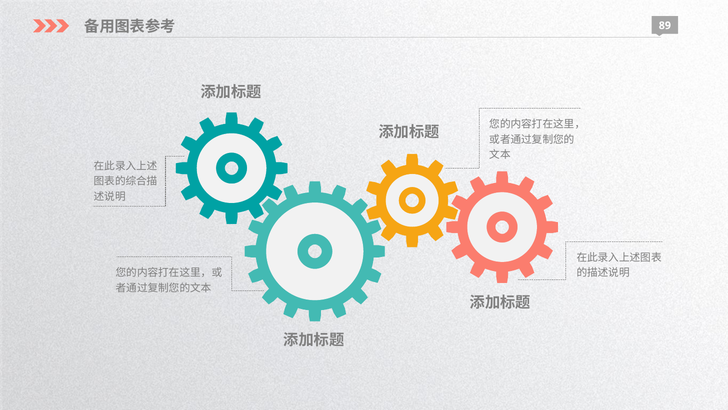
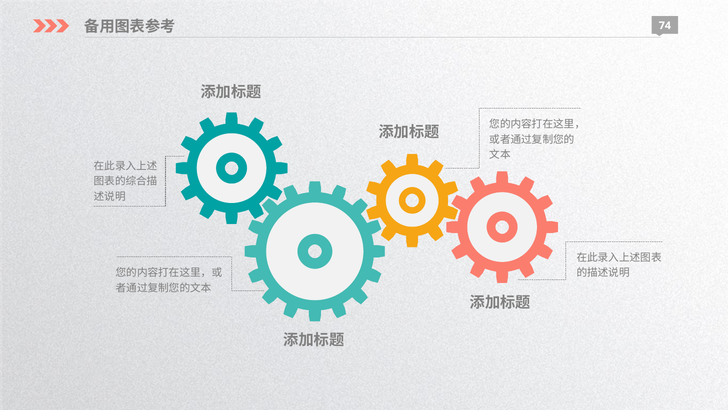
89: 89 -> 74
